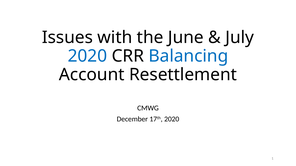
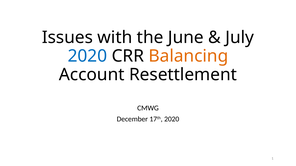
Balancing colour: blue -> orange
